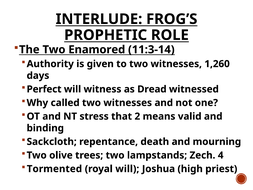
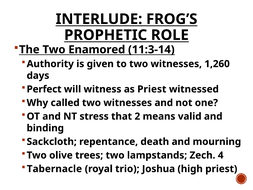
as Dread: Dread -> Priest
Tormented: Tormented -> Tabernacle
royal will: will -> trio
